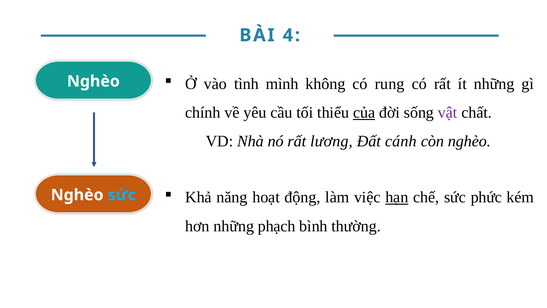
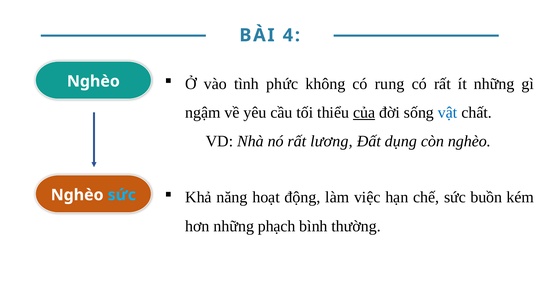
mình: mình -> phức
chính: chính -> ngậm
vật colour: purple -> blue
cánh: cánh -> dụng
hạn underline: present -> none
phức: phức -> buồn
